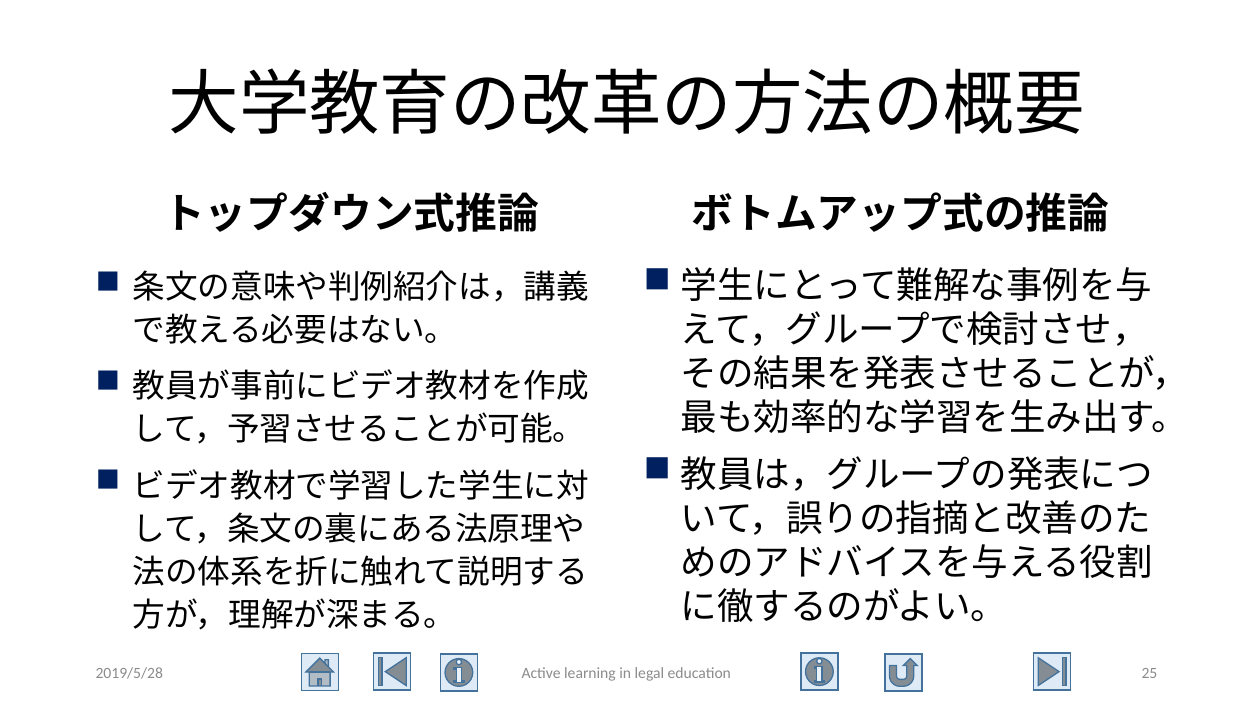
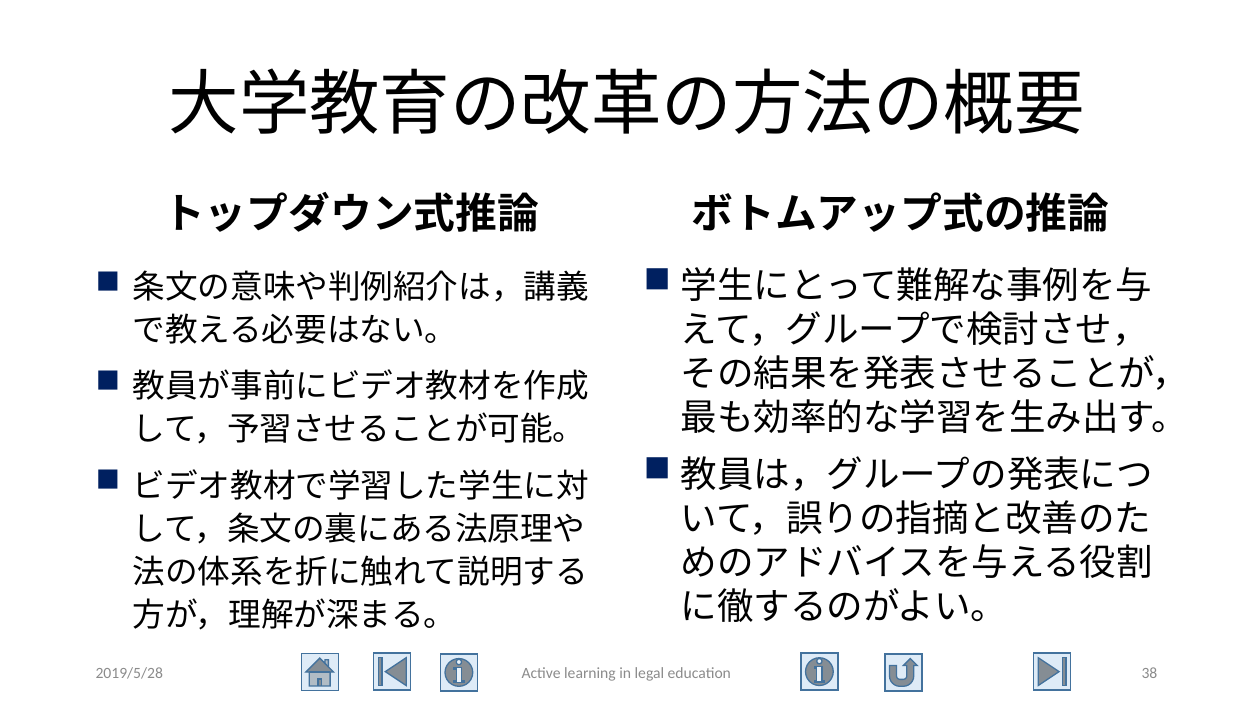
25: 25 -> 38
